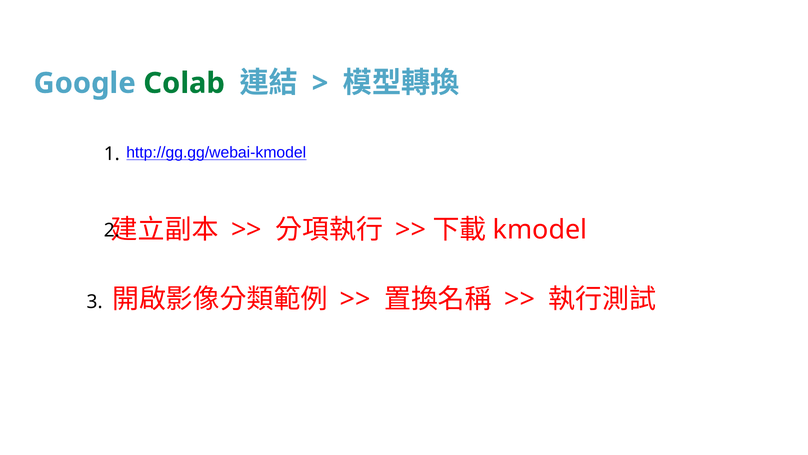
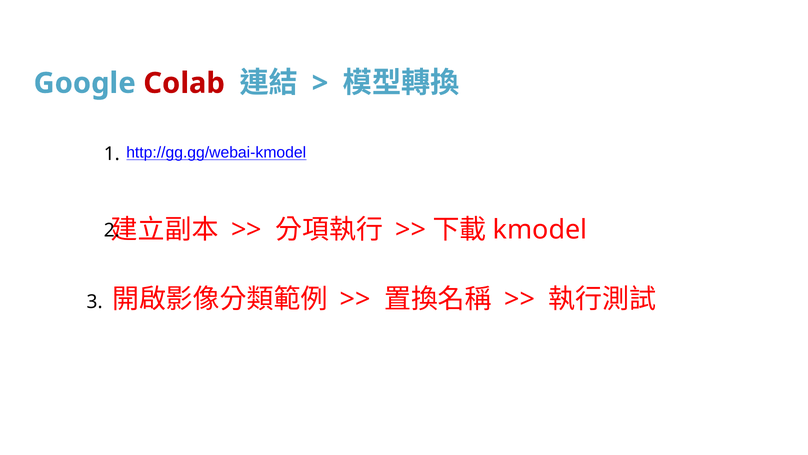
Colab colour: green -> red
